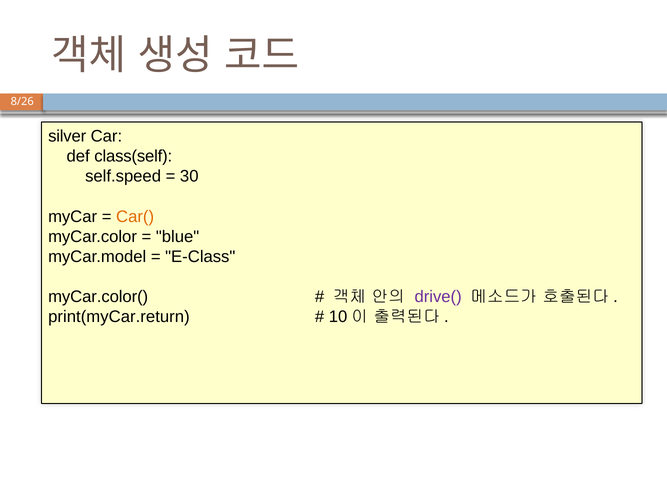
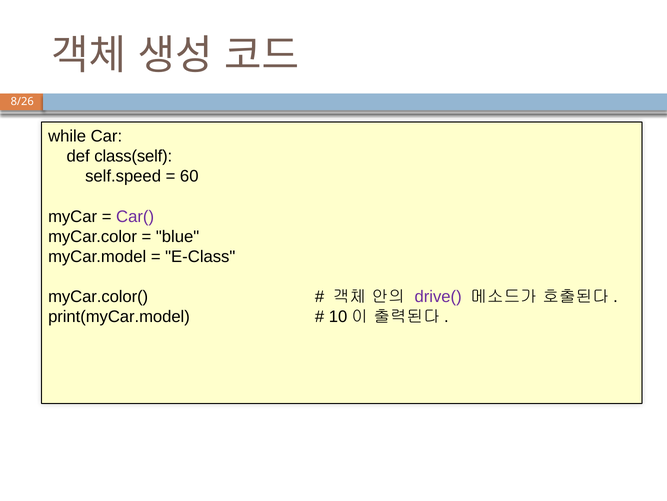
silver: silver -> while
30: 30 -> 60
Car( colour: orange -> purple
print(myCar.return: print(myCar.return -> print(myCar.model
